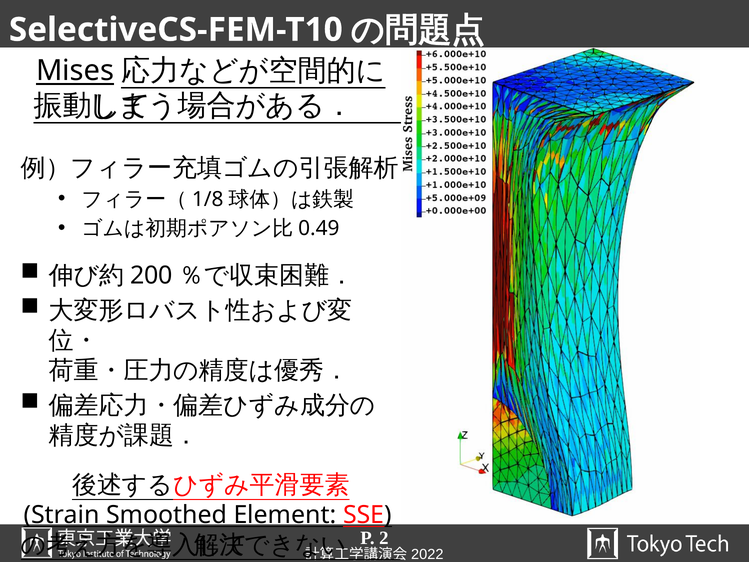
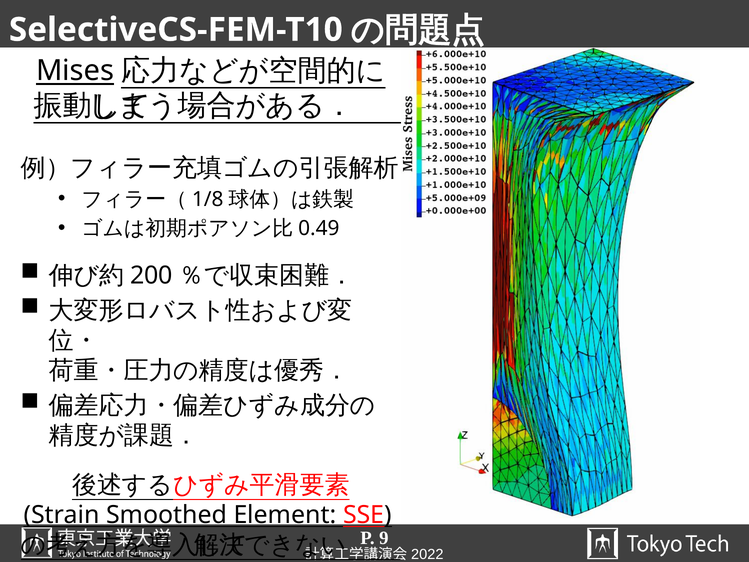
2: 2 -> 9
